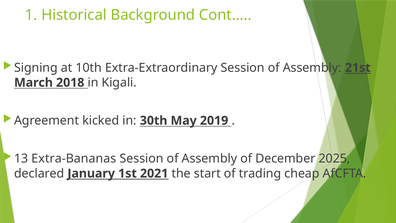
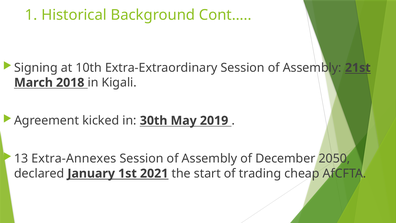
Extra-Bananas: Extra-Bananas -> Extra-Annexes
2025: 2025 -> 2050
